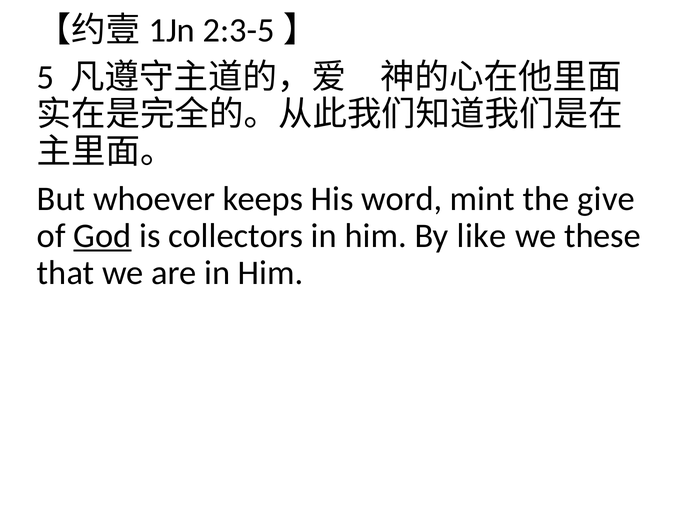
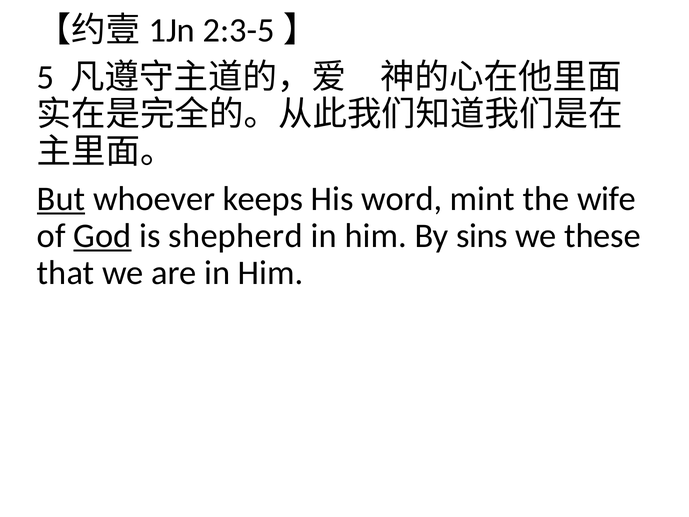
But underline: none -> present
give: give -> wife
collectors: collectors -> shepherd
like: like -> sins
